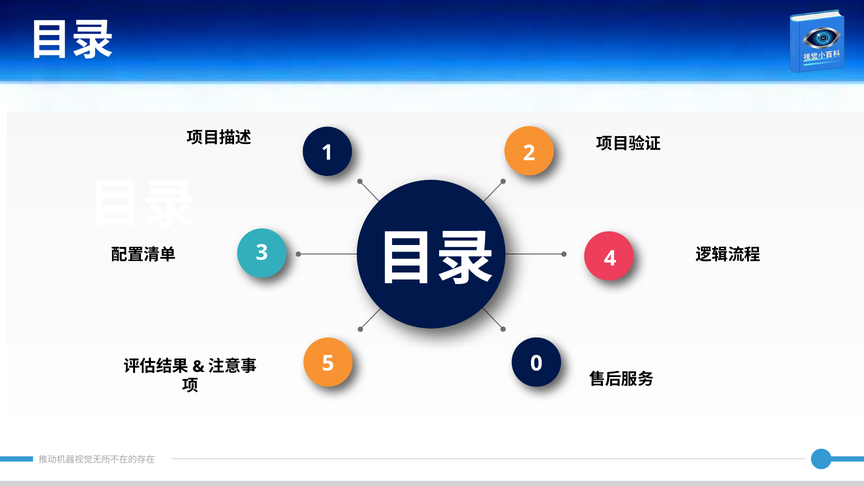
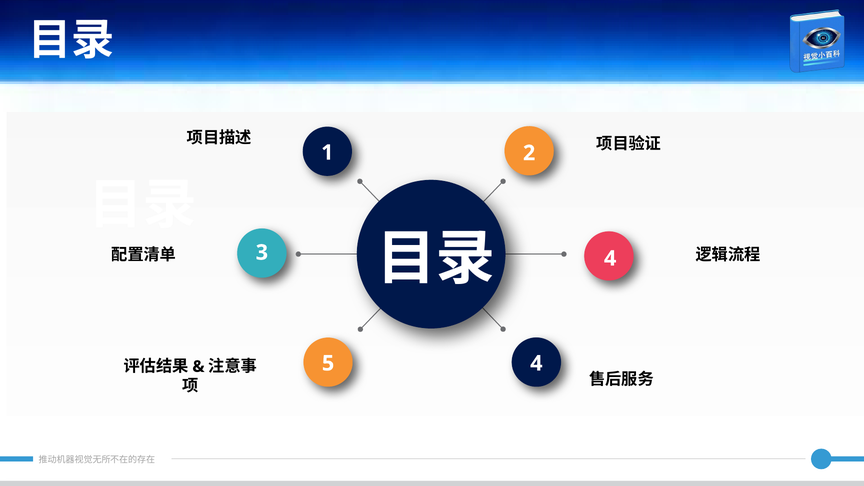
5 0: 0 -> 4
